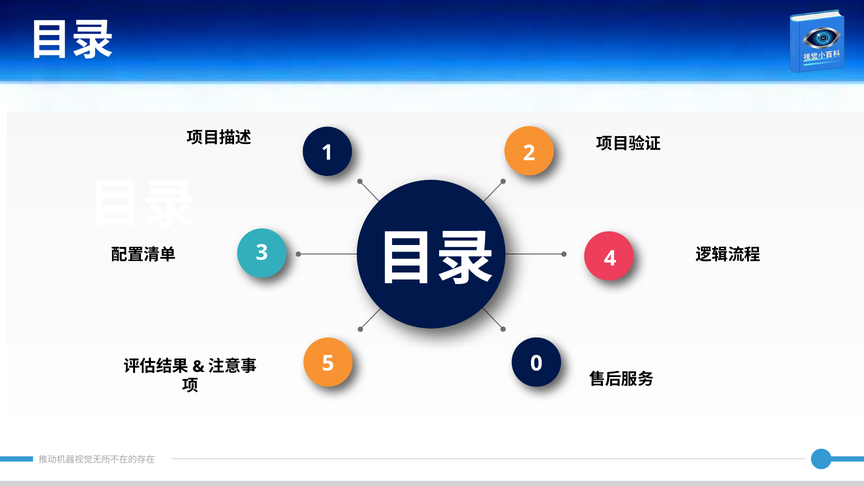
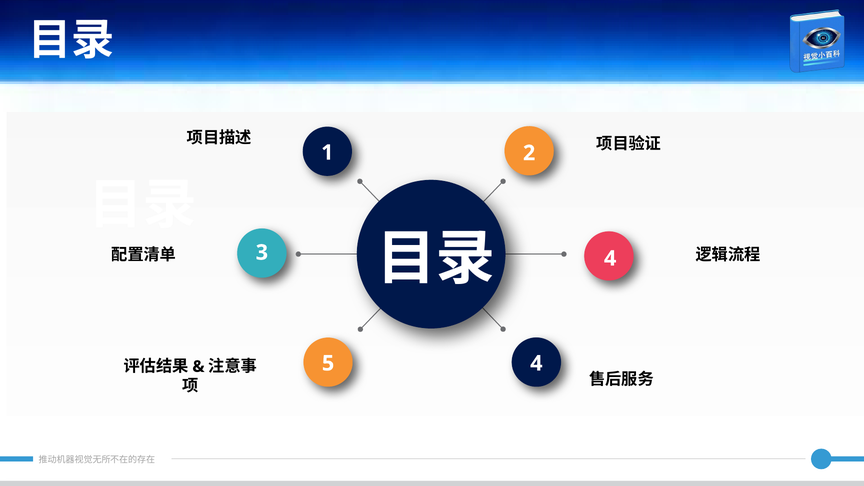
5 0: 0 -> 4
